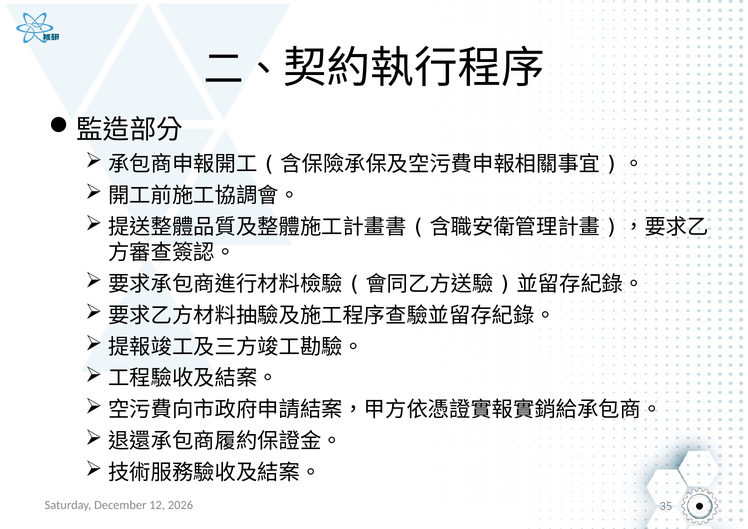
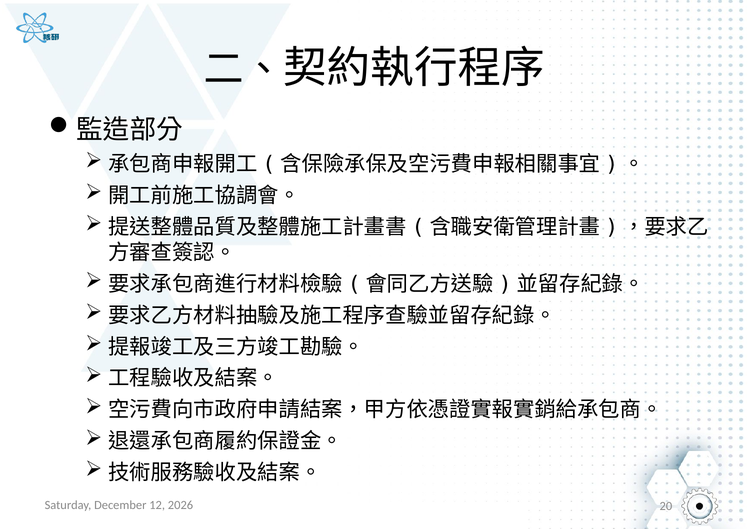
35: 35 -> 20
